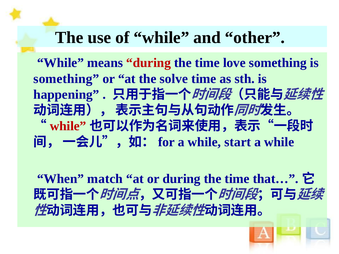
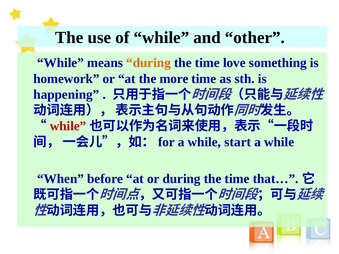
during at (149, 63) colour: red -> orange
something at (66, 79): something -> homework
solve: solve -> more
match: match -> before
